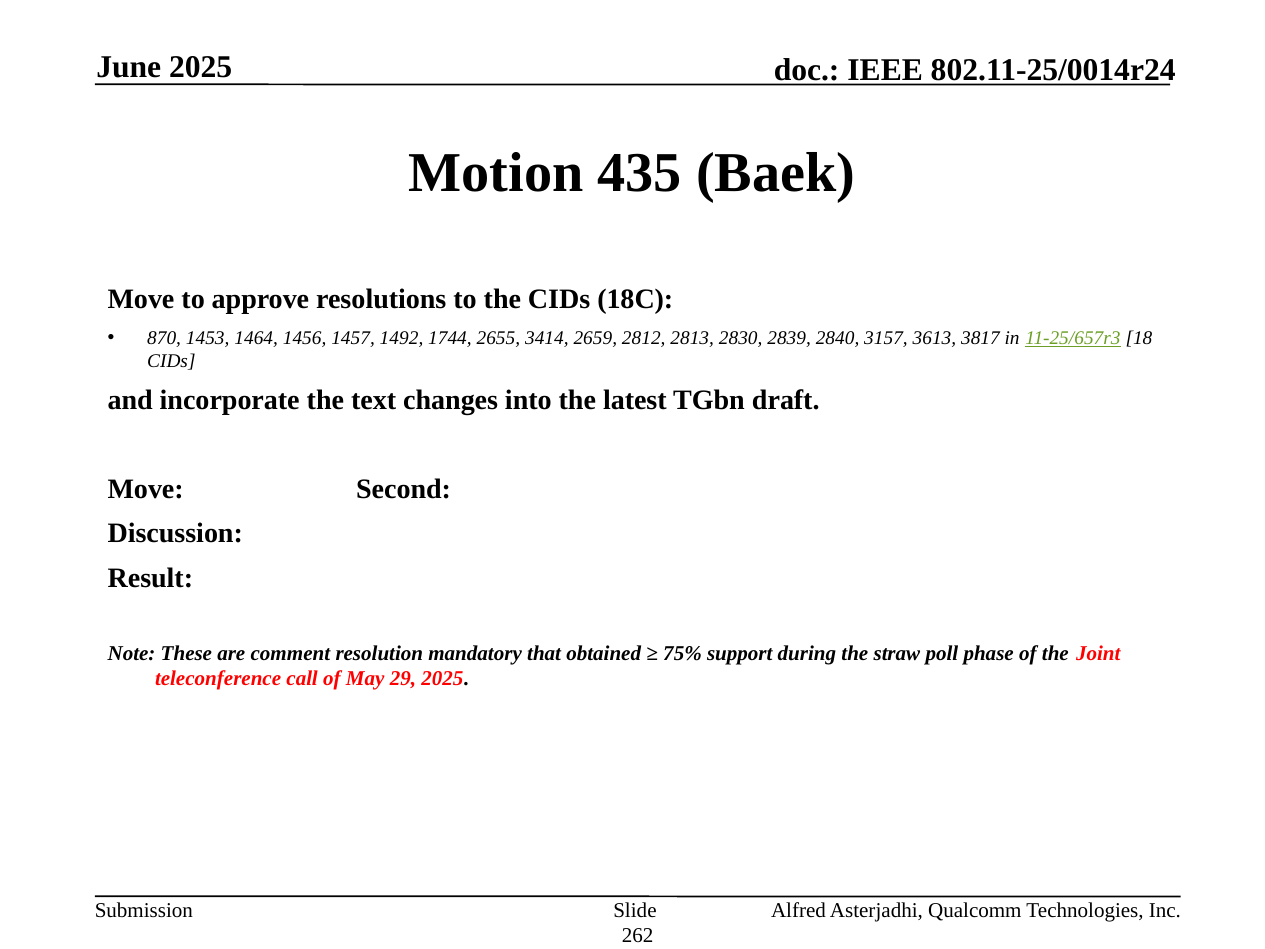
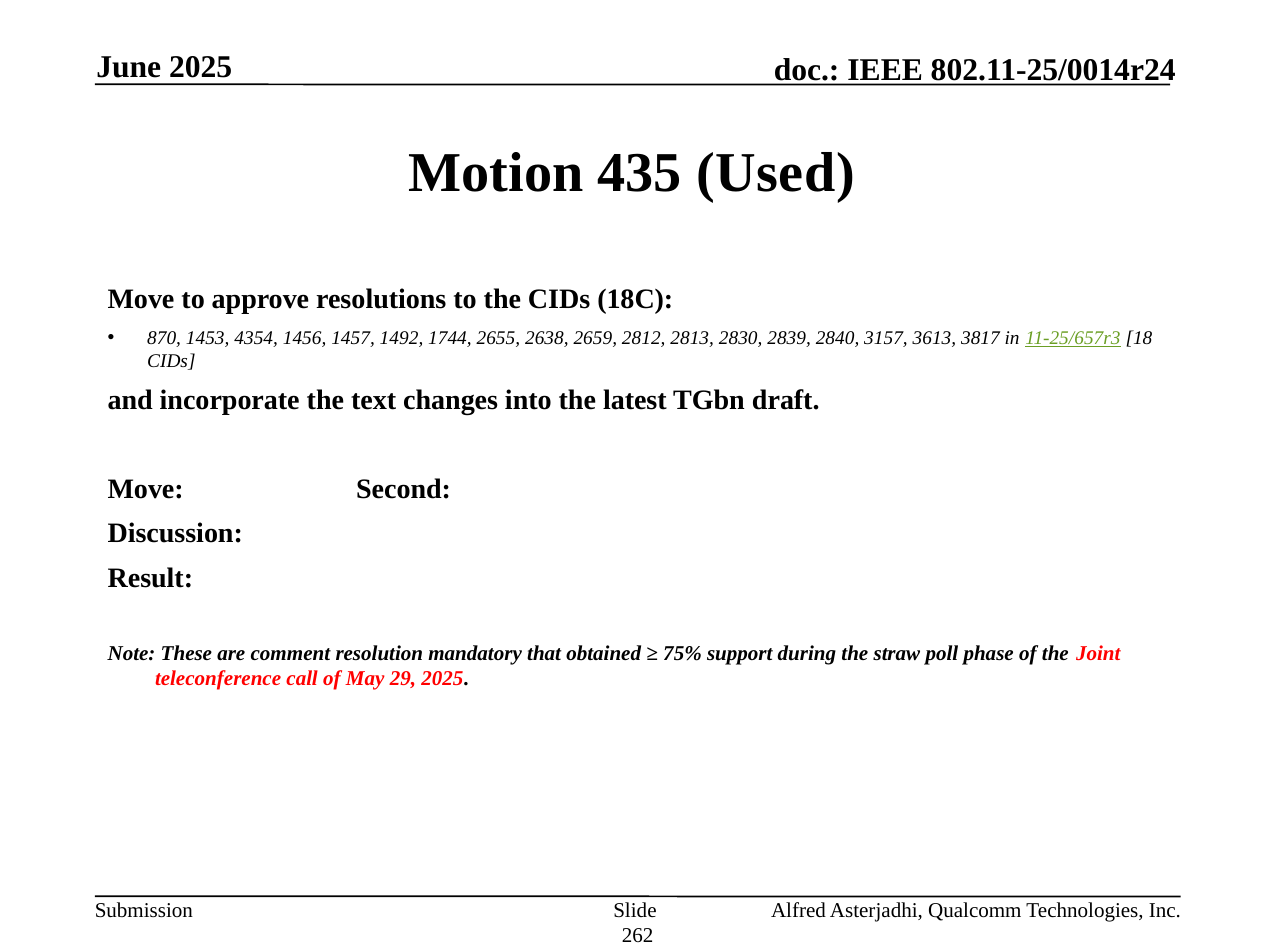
Baek: Baek -> Used
1464: 1464 -> 4354
3414: 3414 -> 2638
